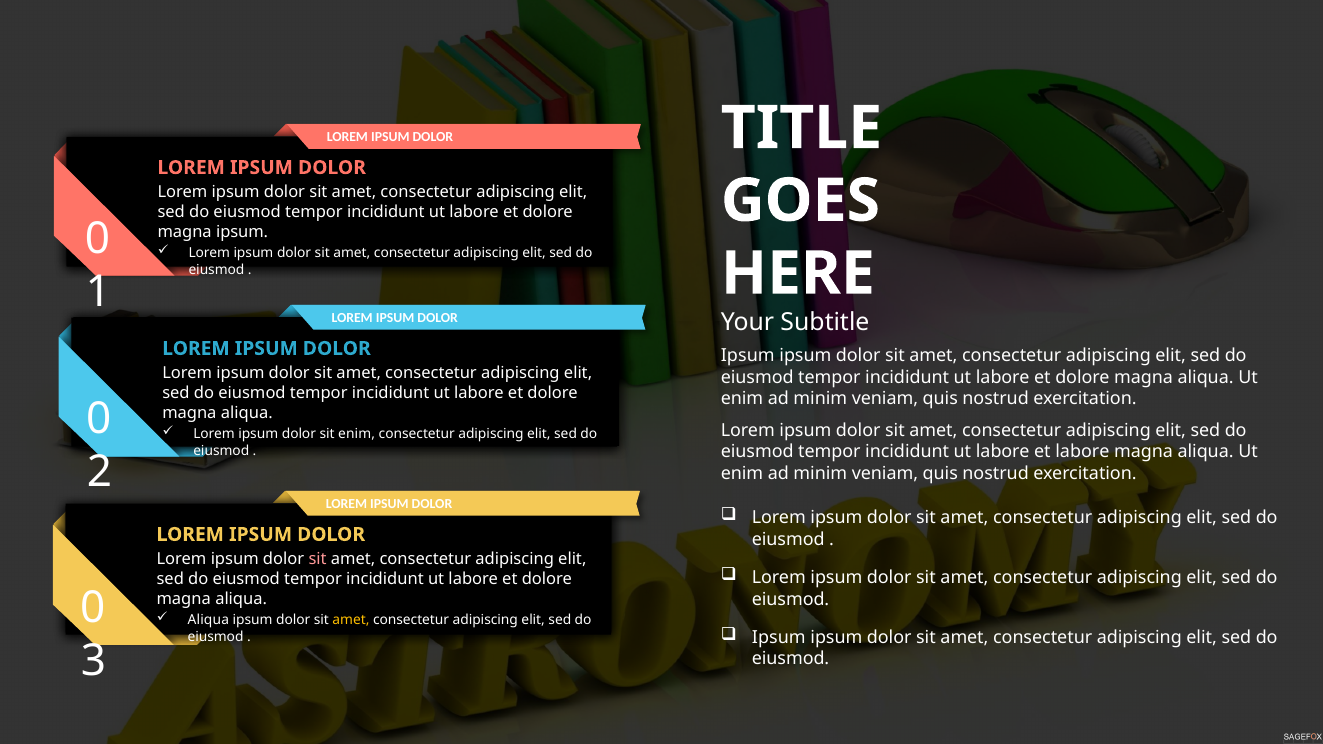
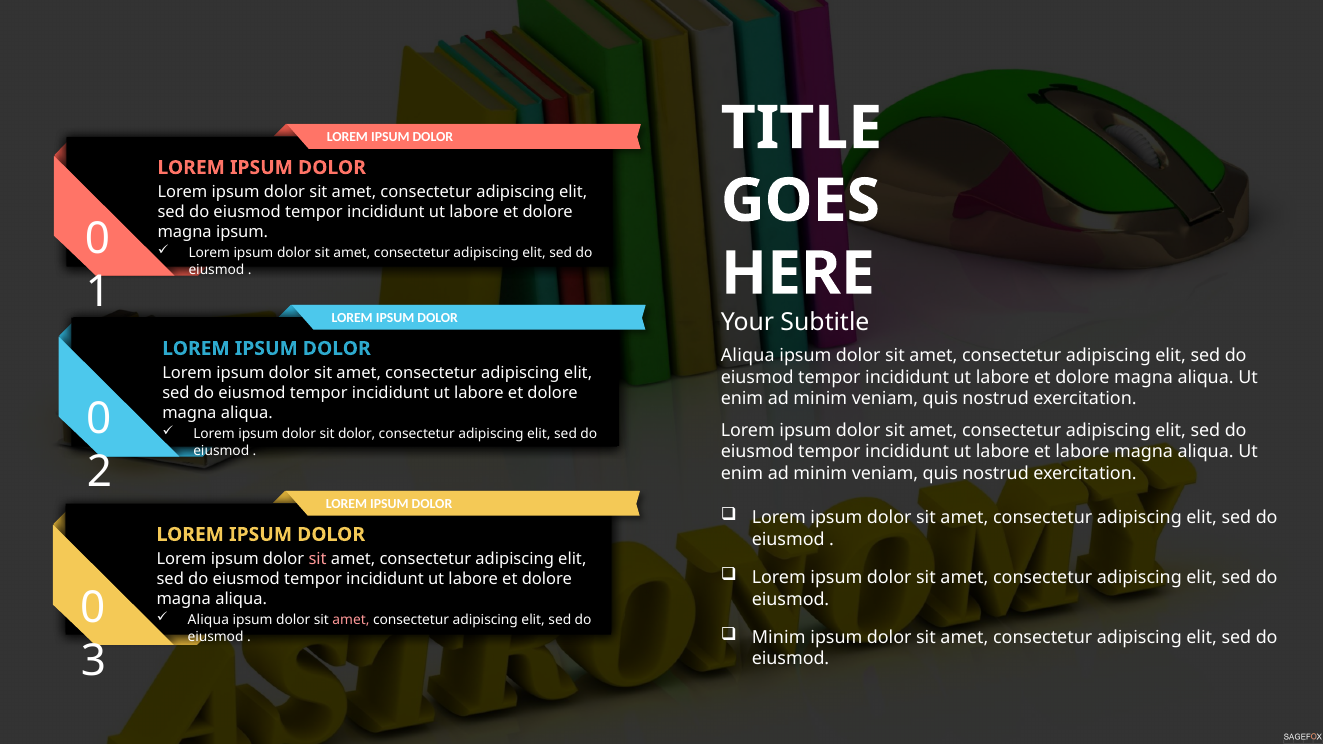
Ipsum at (748, 356): Ipsum -> Aliqua
sit enim: enim -> dolor
amet at (351, 620) colour: yellow -> pink
Ipsum at (779, 637): Ipsum -> Minim
